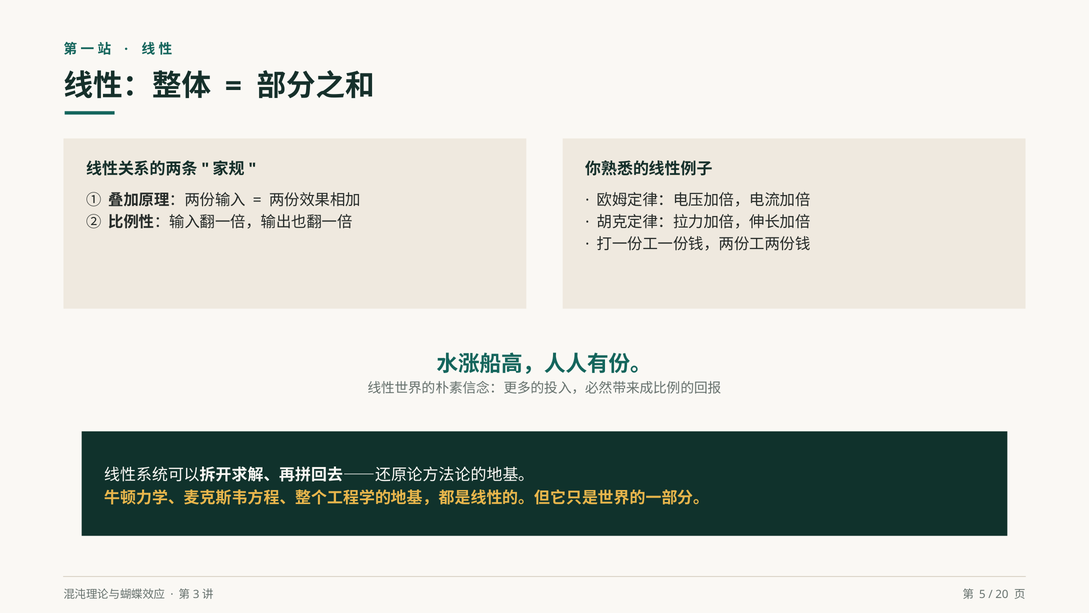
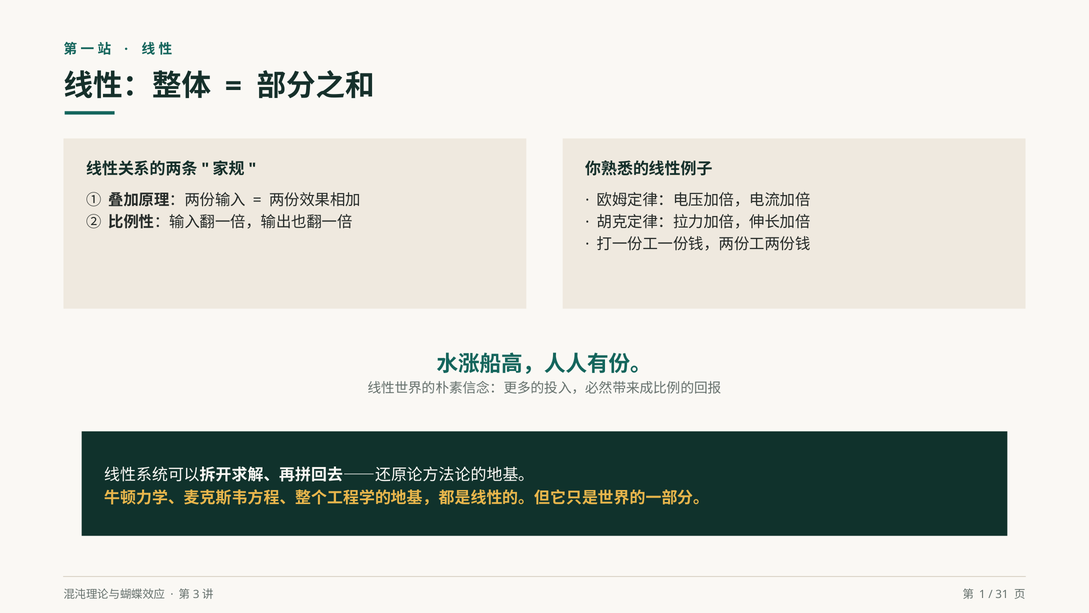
5: 5 -> 1
20: 20 -> 31
